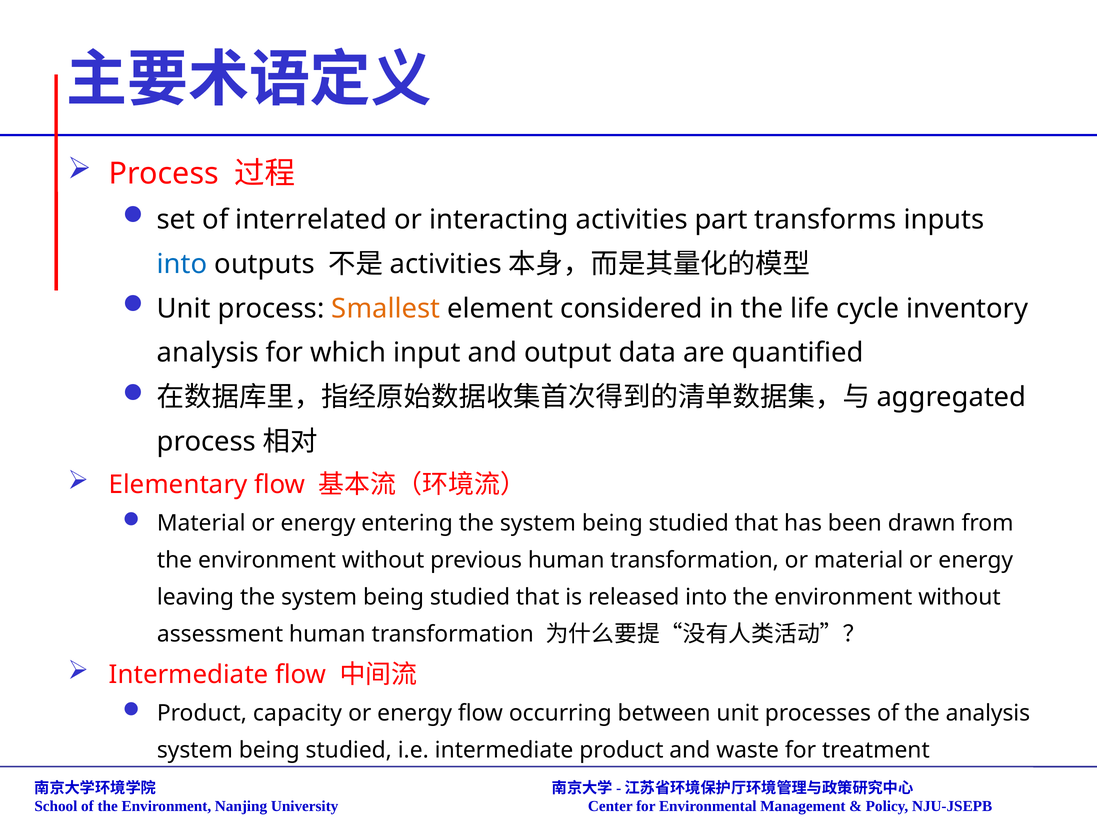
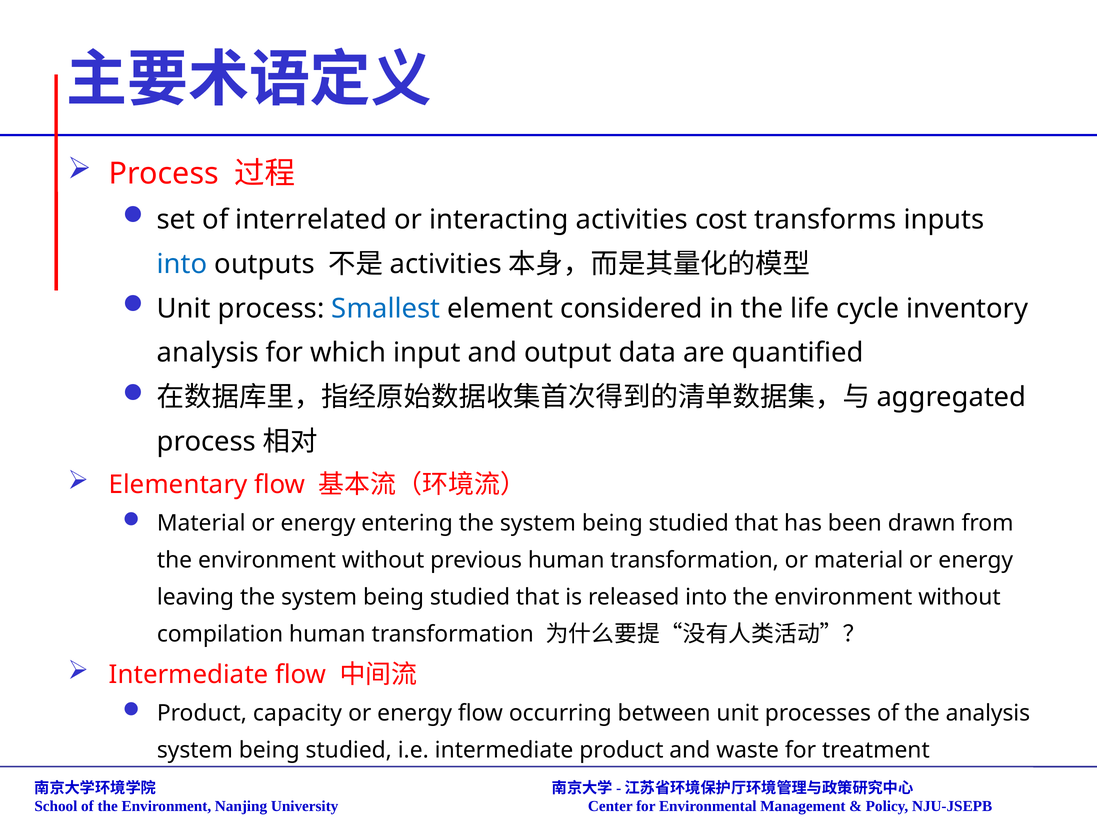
part: part -> cost
Smallest colour: orange -> blue
assessment: assessment -> compilation
